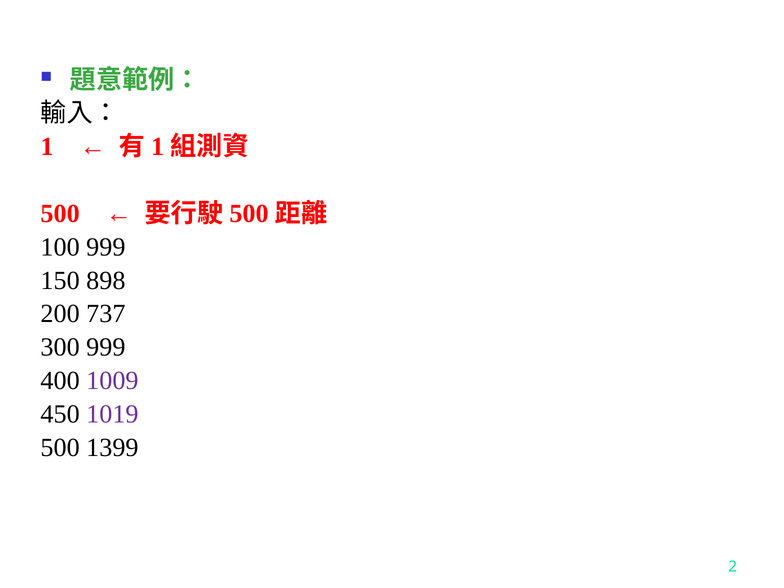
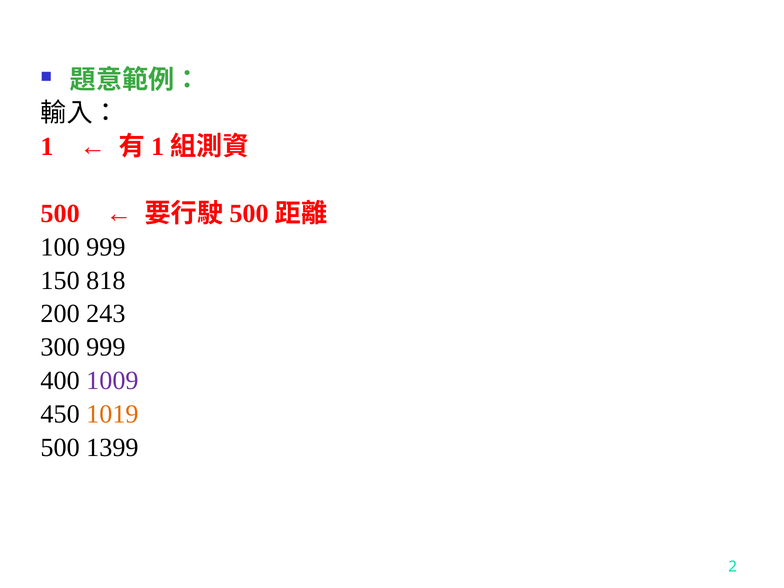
898: 898 -> 818
737: 737 -> 243
1019 colour: purple -> orange
